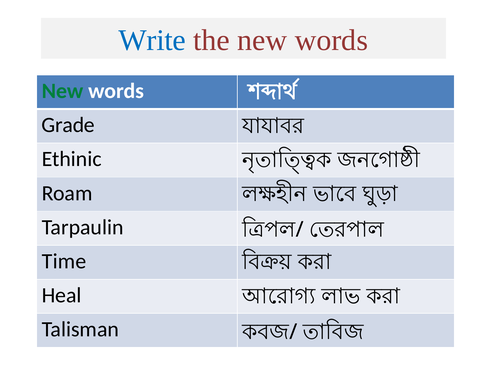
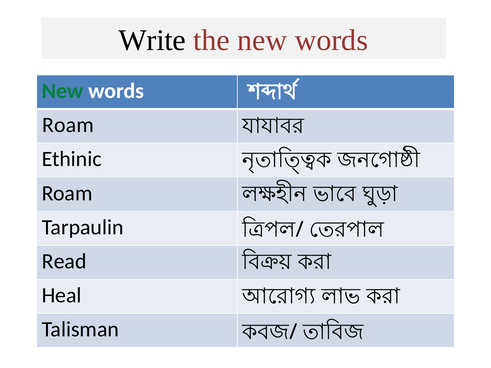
Write colour: blue -> black
Grade at (68, 125): Grade -> Roam
Time: Time -> Read
